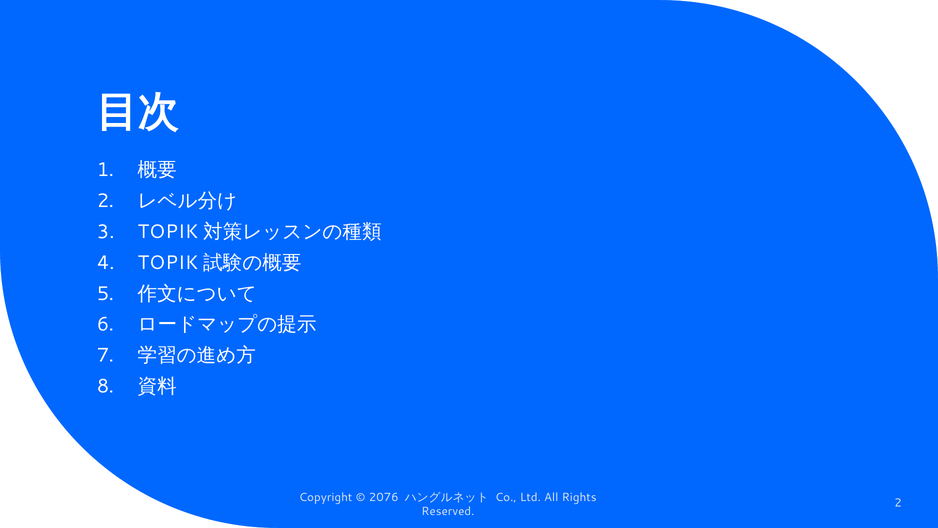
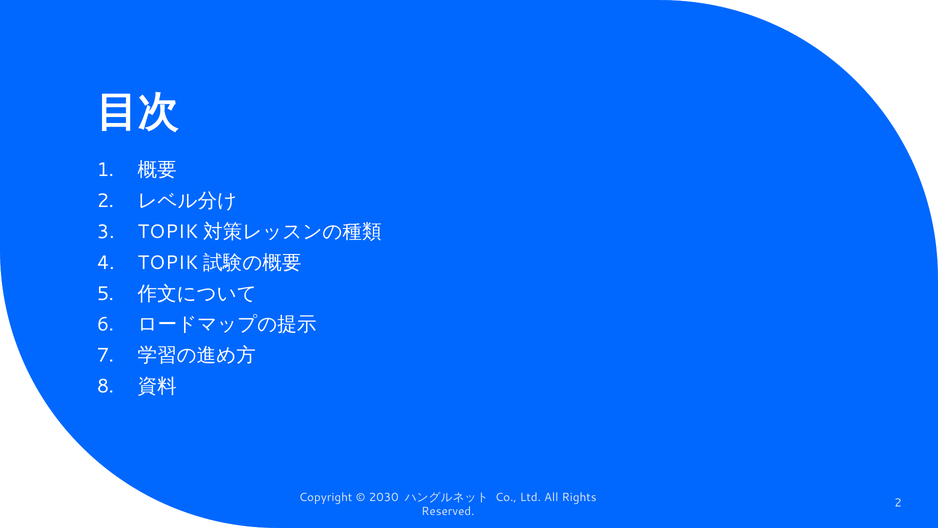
2076: 2076 -> 2030
